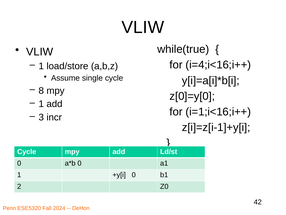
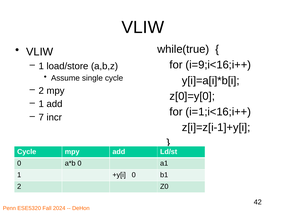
i=4;i<16;i++: i=4;i<16;i++ -> i=9;i<16;i++
8 at (41, 90): 8 -> 2
3: 3 -> 7
